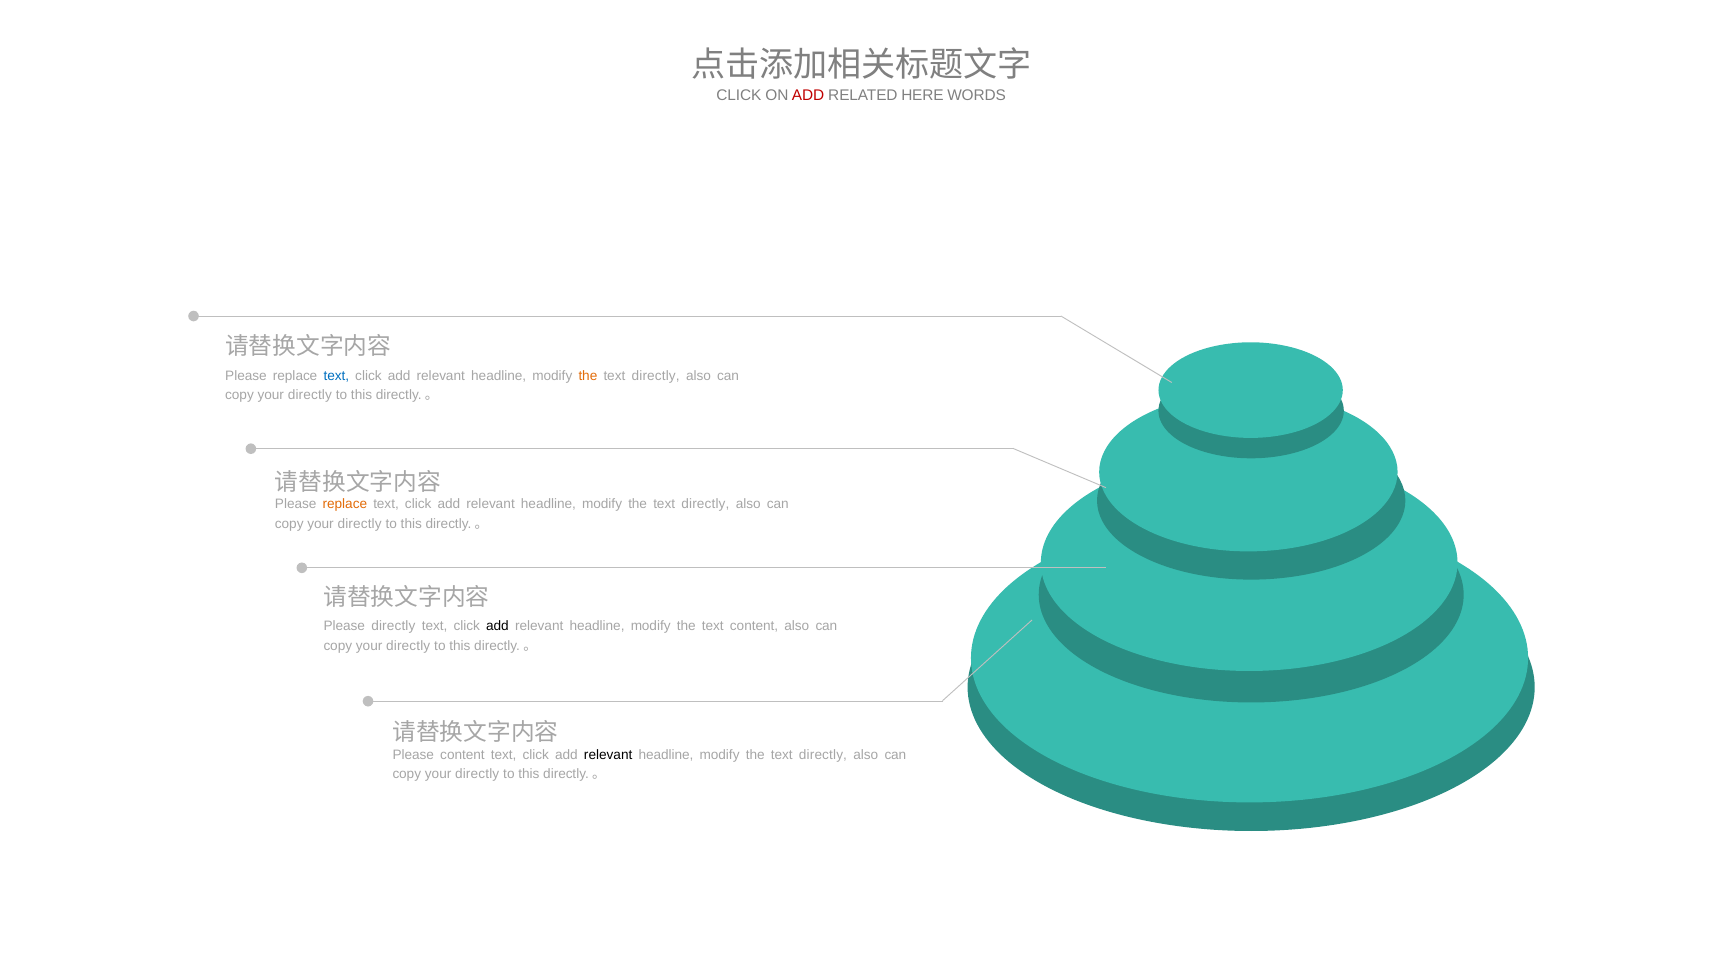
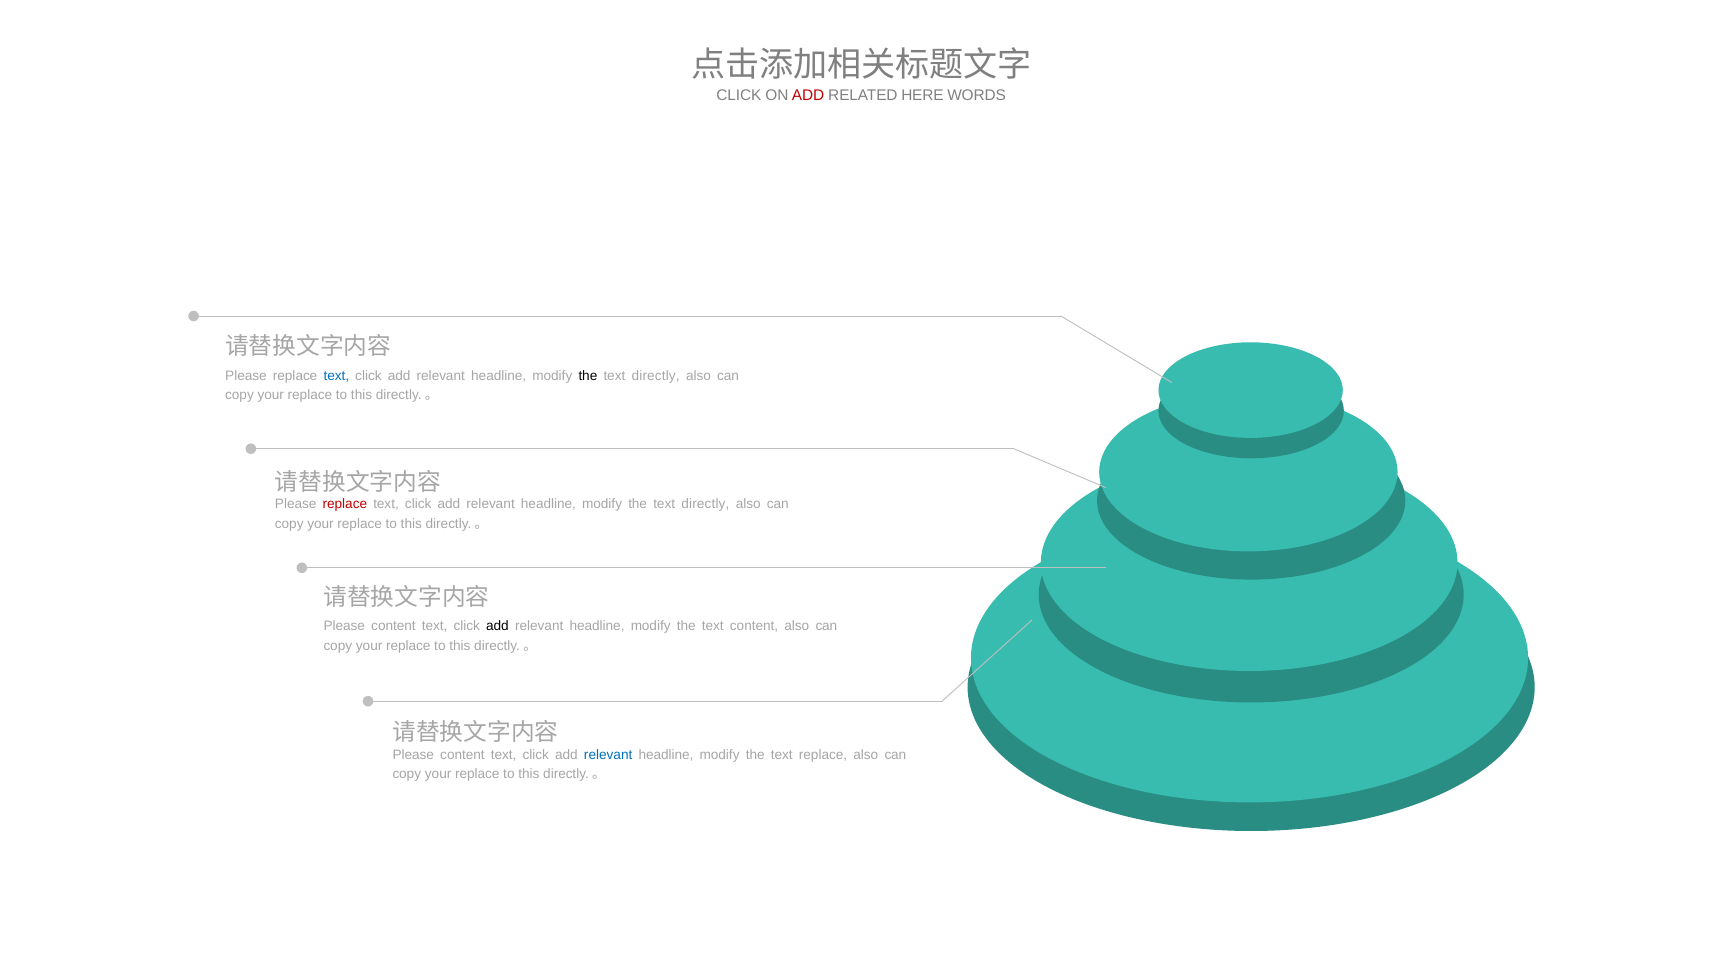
the at (588, 376) colour: orange -> black
directly at (310, 395): directly -> replace
replace at (345, 504) colour: orange -> red
directly at (360, 524): directly -> replace
directly at (393, 627): directly -> content
directly at (408, 646): directly -> replace
relevant at (608, 755) colour: black -> blue
directly at (823, 755): directly -> replace
directly at (477, 775): directly -> replace
